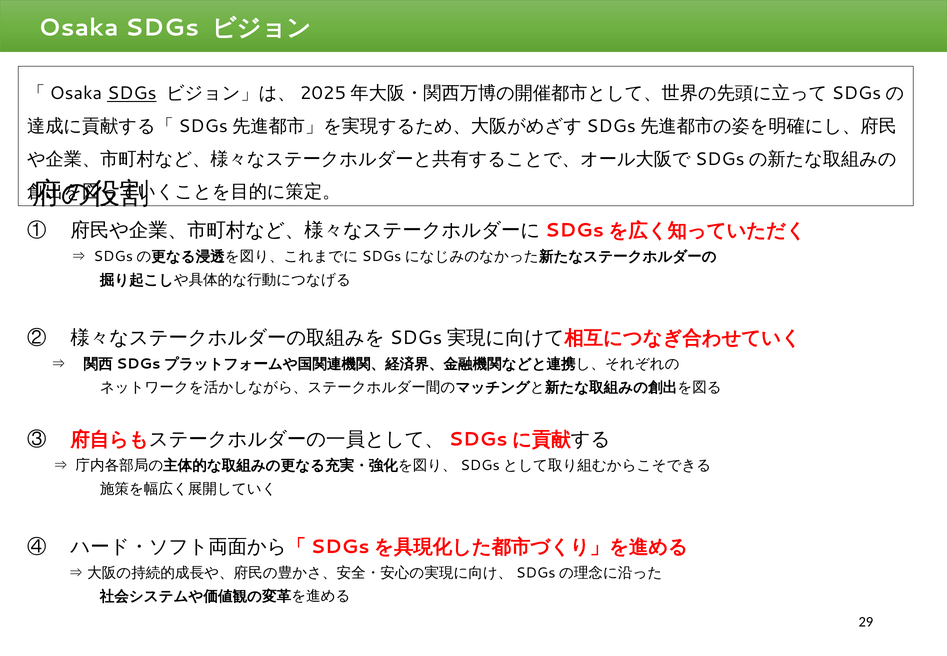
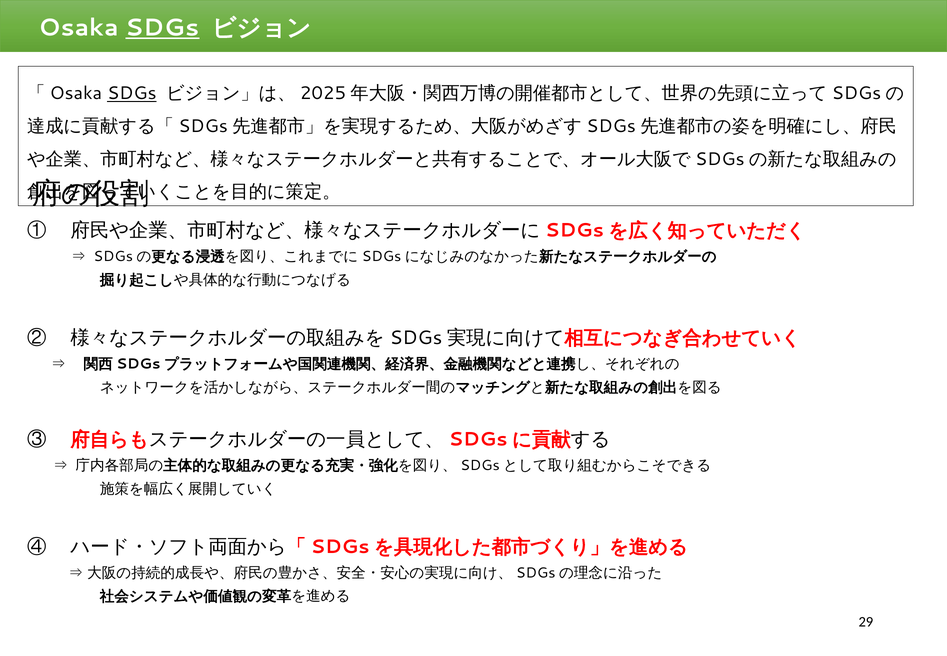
SDGs at (162, 28) underline: none -> present
